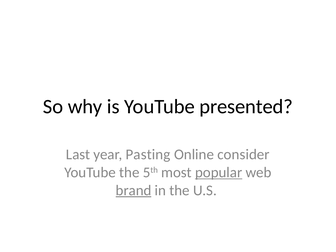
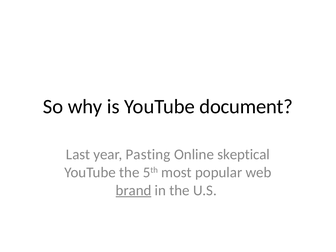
presented: presented -> document
consider: consider -> skeptical
popular underline: present -> none
